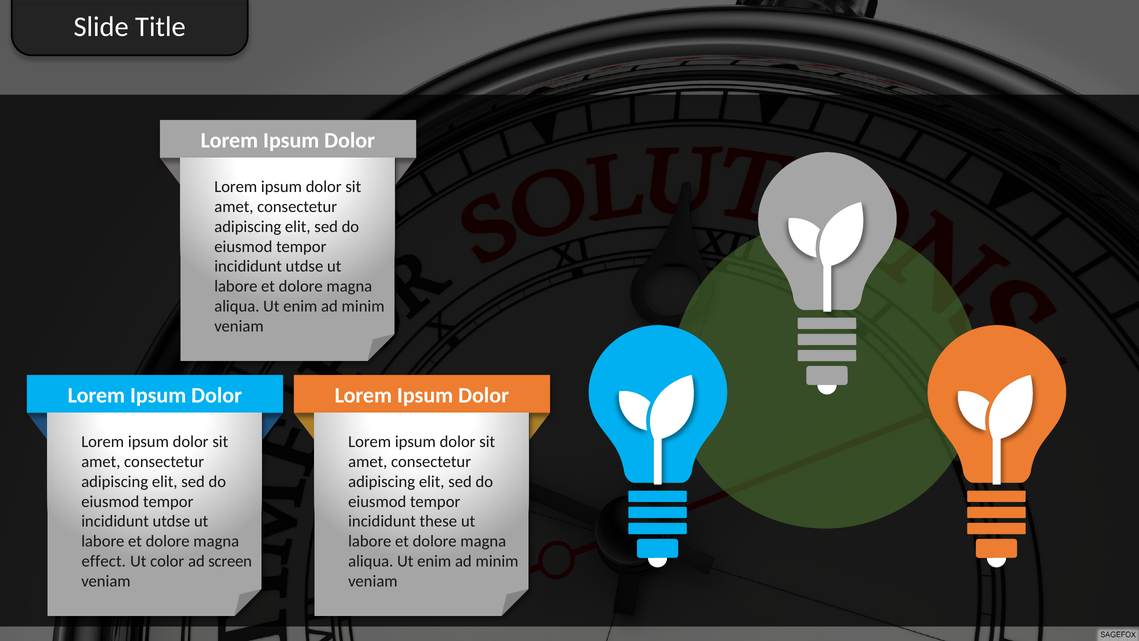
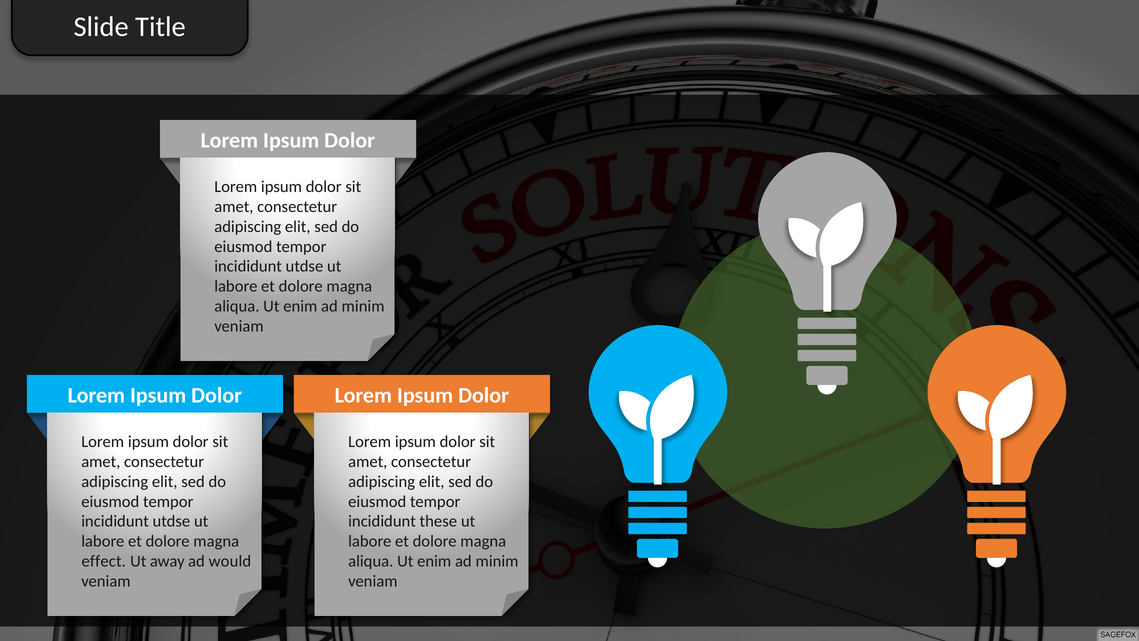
color: color -> away
screen: screen -> would
